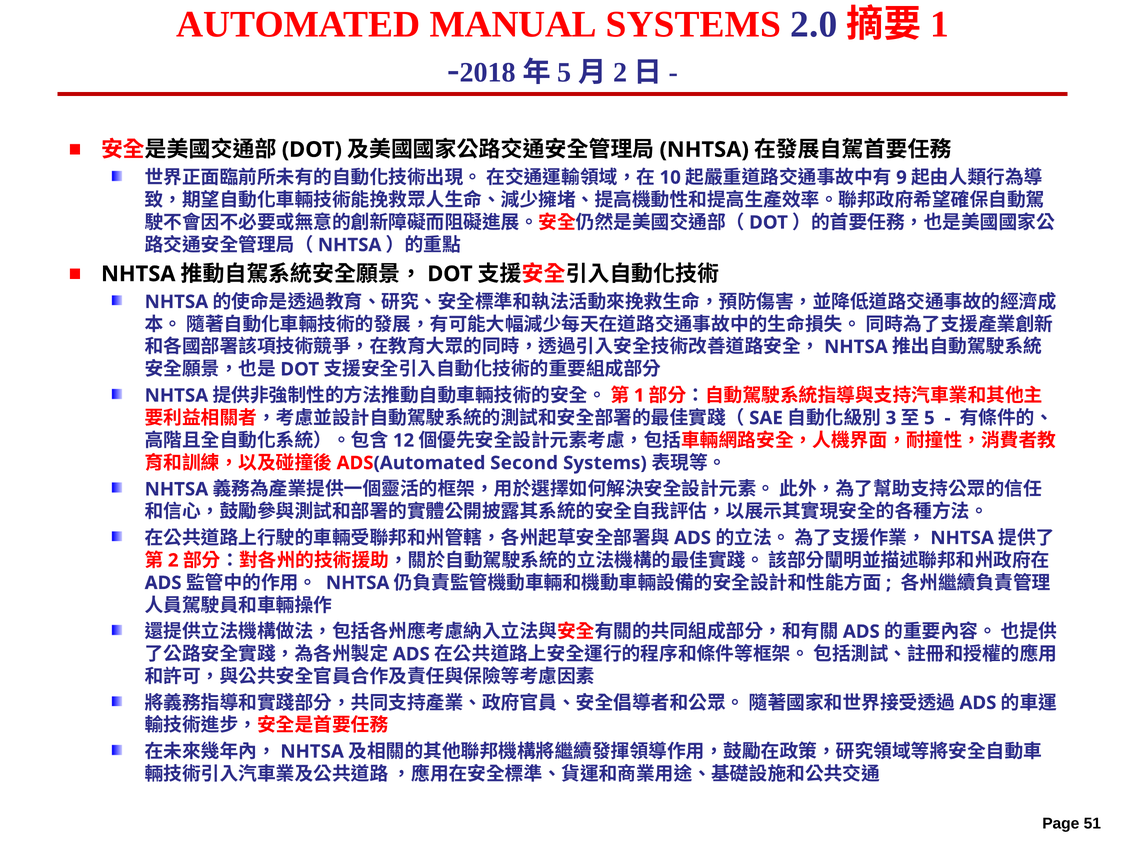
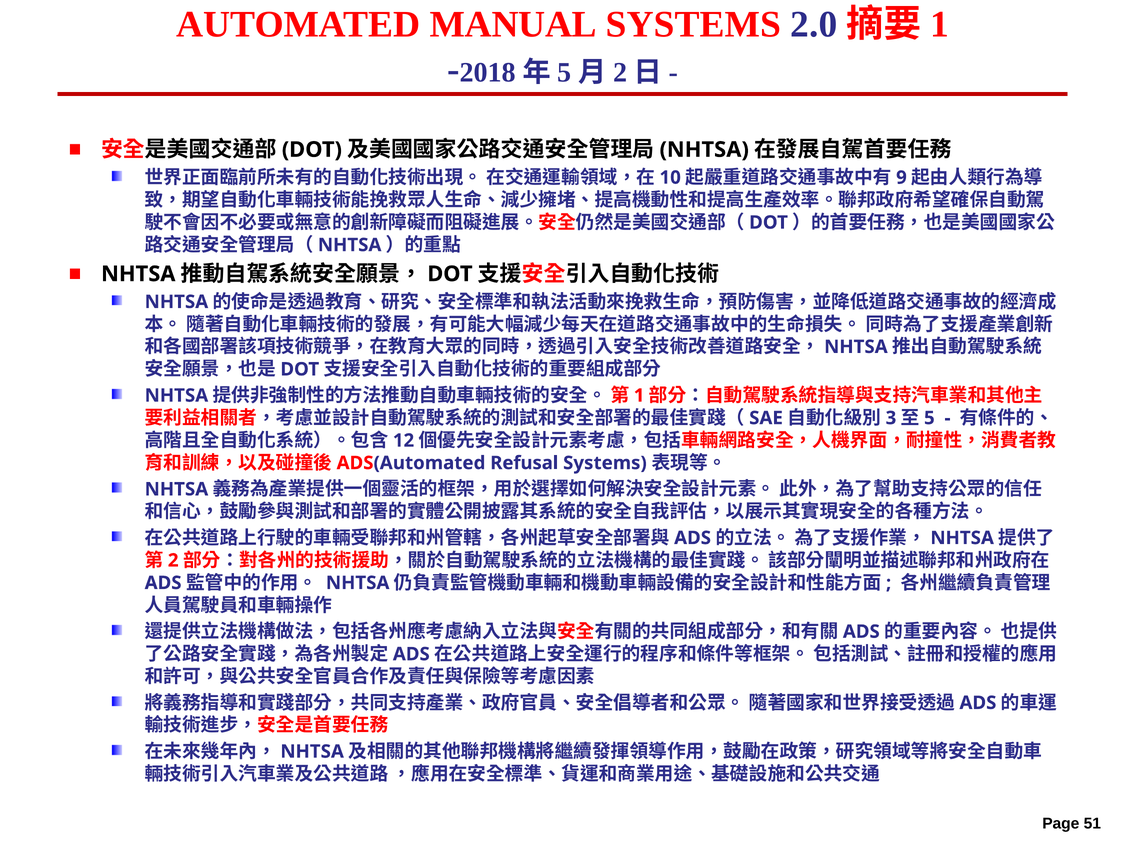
Second: Second -> Refusal
